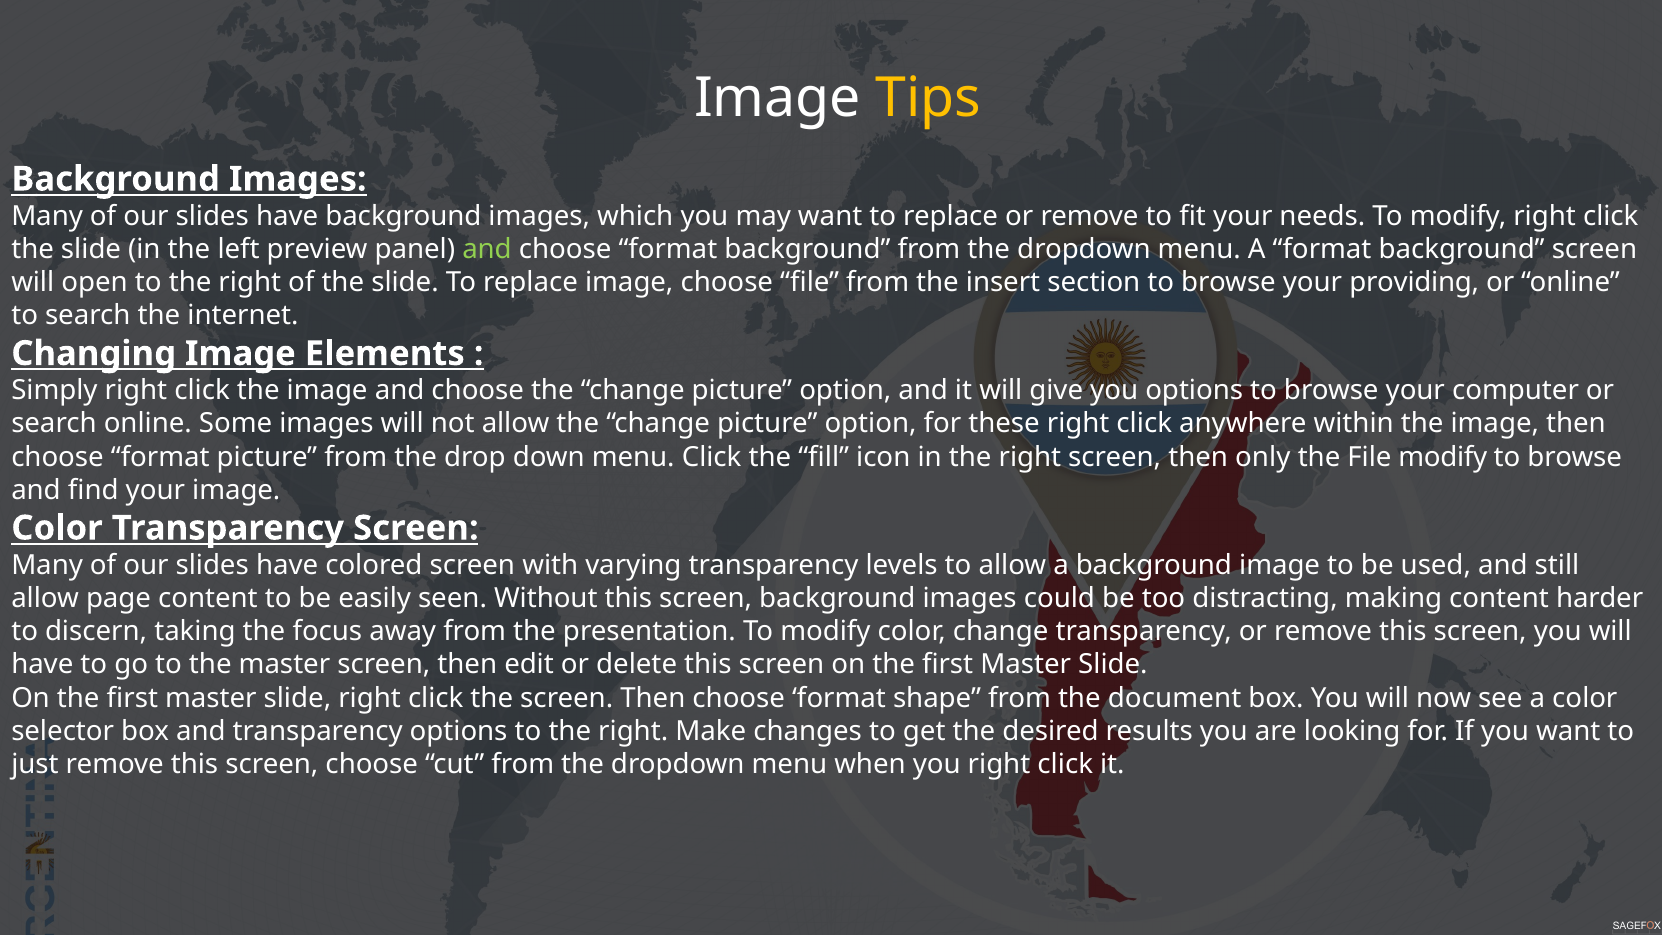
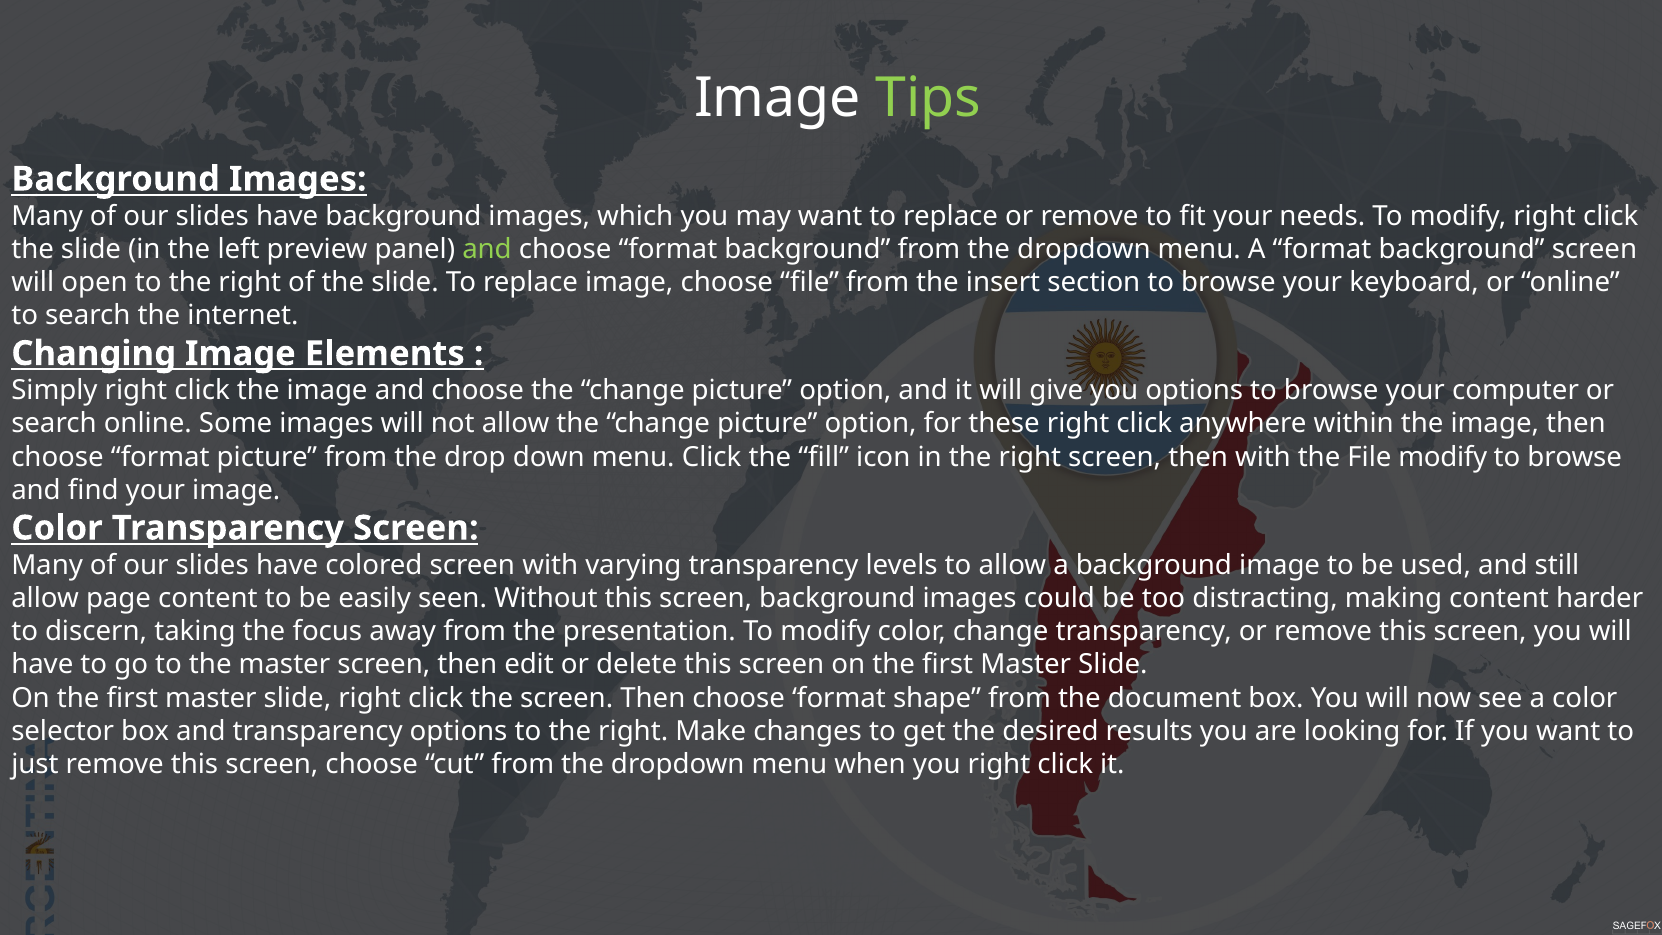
Tips colour: yellow -> light green
providing: providing -> keyboard
then only: only -> with
